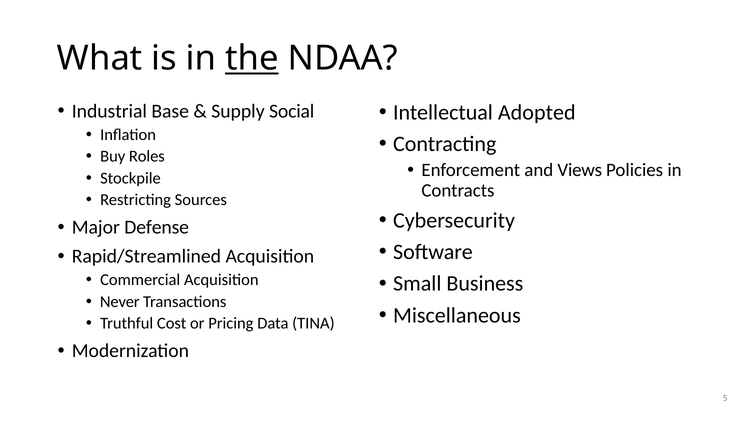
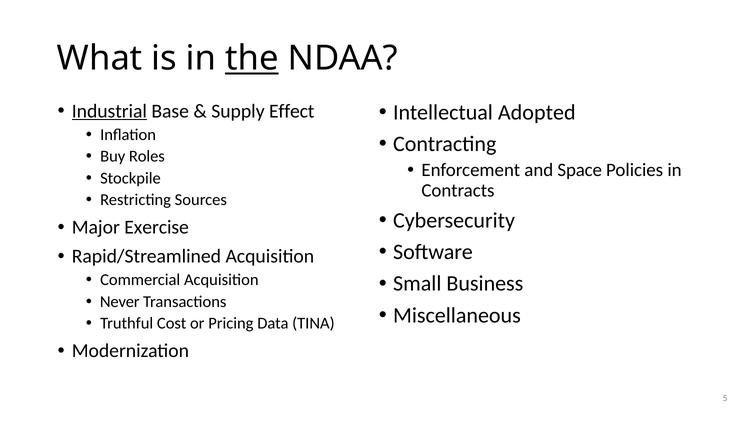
Industrial underline: none -> present
Social: Social -> Effect
Views: Views -> Space
Defense: Defense -> Exercise
